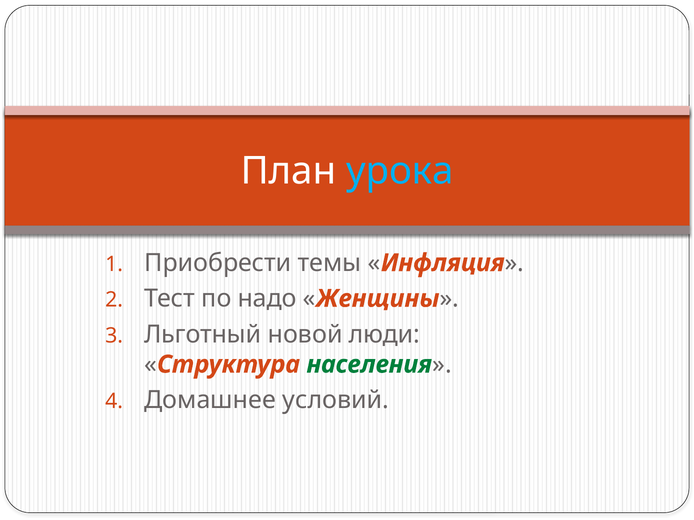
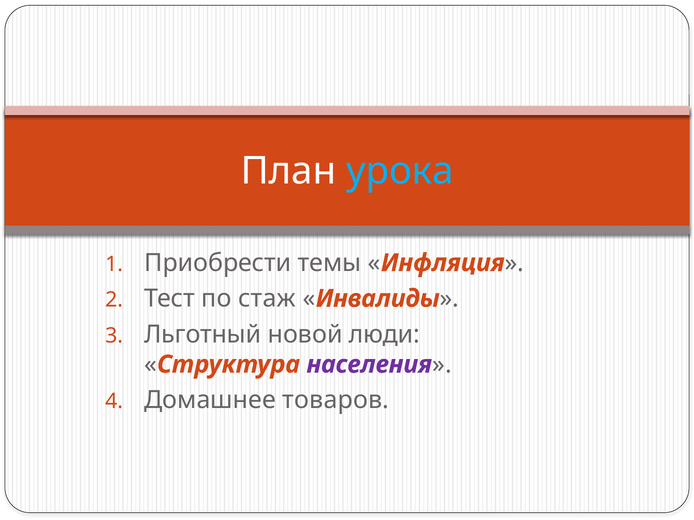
надо: надо -> стаж
Женщины: Женщины -> Инвалиды
населения colour: green -> purple
условий: условий -> товаров
